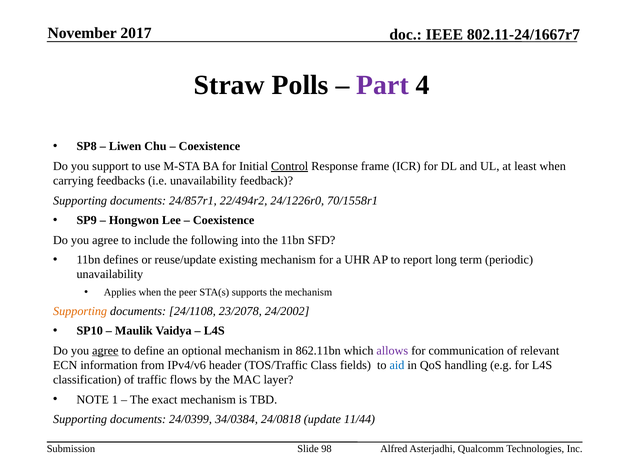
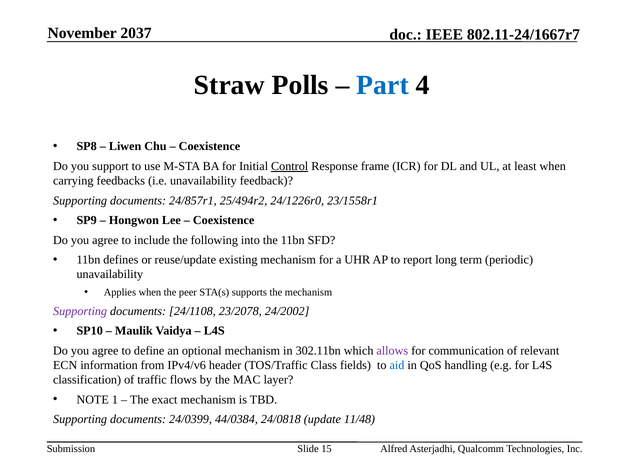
2017: 2017 -> 2037
Part colour: purple -> blue
22/494r2: 22/494r2 -> 25/494r2
70/1558r1: 70/1558r1 -> 23/1558r1
Supporting at (80, 311) colour: orange -> purple
agree at (105, 351) underline: present -> none
862.11bn: 862.11bn -> 302.11bn
34/0384: 34/0384 -> 44/0384
11/44: 11/44 -> 11/48
98: 98 -> 15
